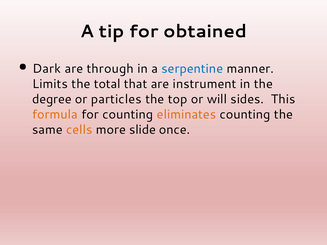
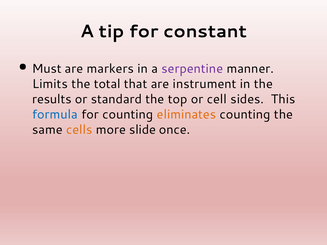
obtained: obtained -> constant
Dark: Dark -> Must
through: through -> markers
serpentine colour: blue -> purple
degree: degree -> results
particles: particles -> standard
will: will -> cell
formula colour: orange -> blue
